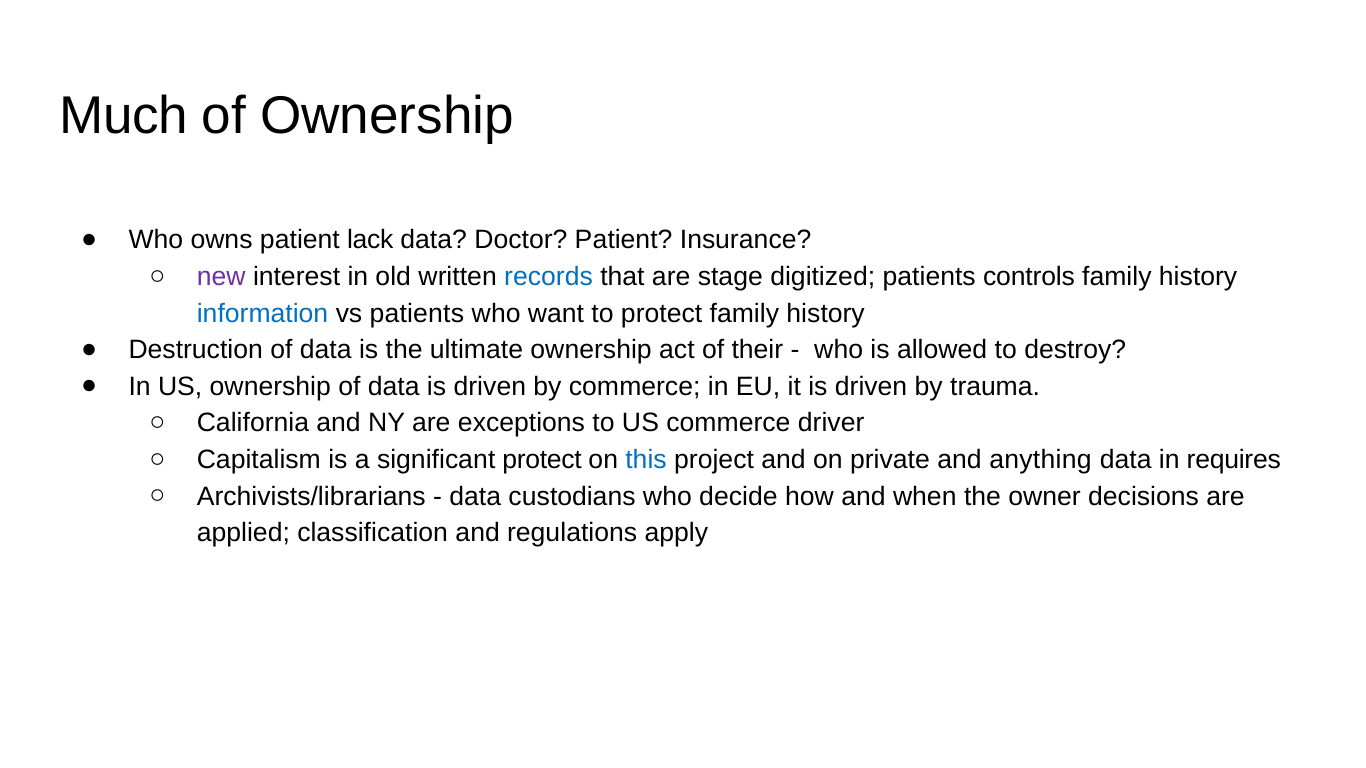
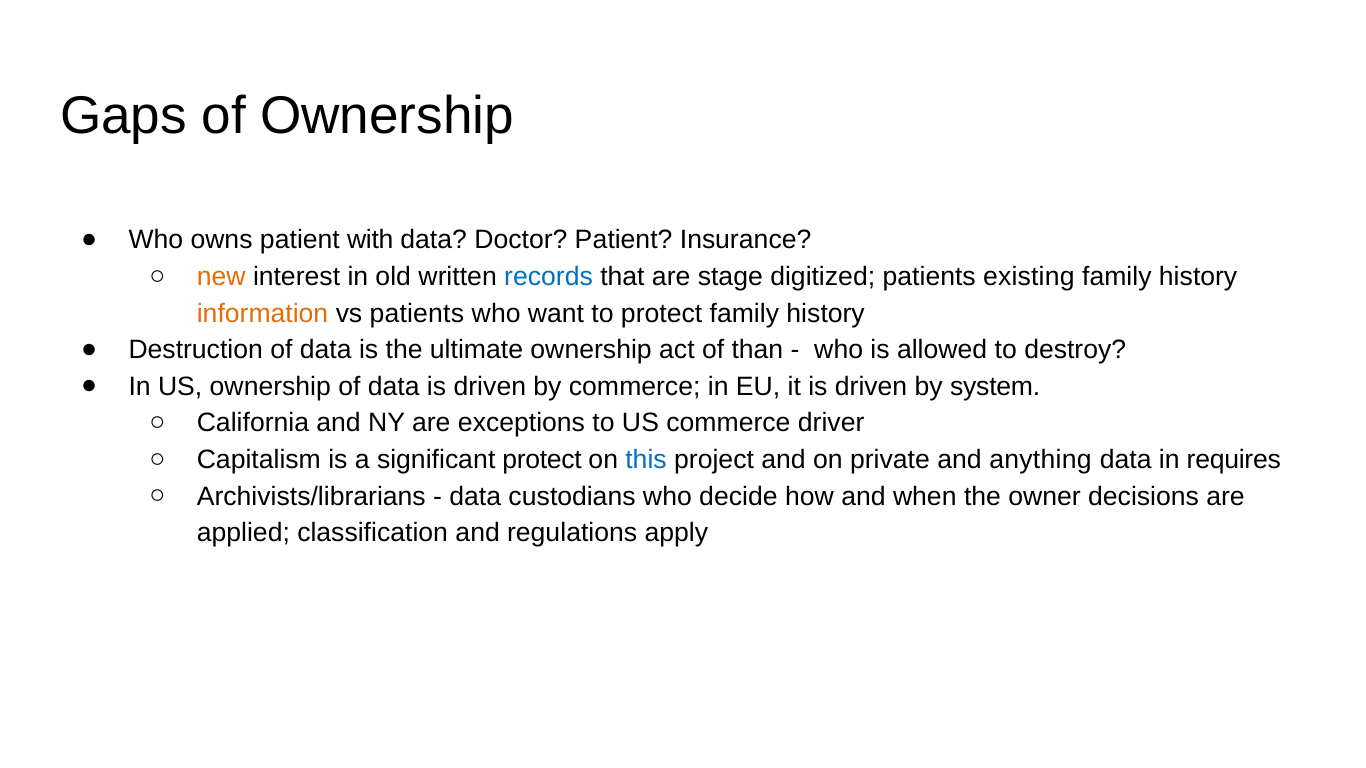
Much: Much -> Gaps
lack: lack -> with
new colour: purple -> orange
controls: controls -> existing
information colour: blue -> orange
their: their -> than
trauma: trauma -> system
